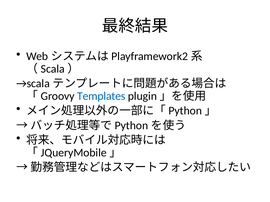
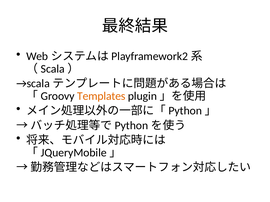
Templates colour: blue -> orange
